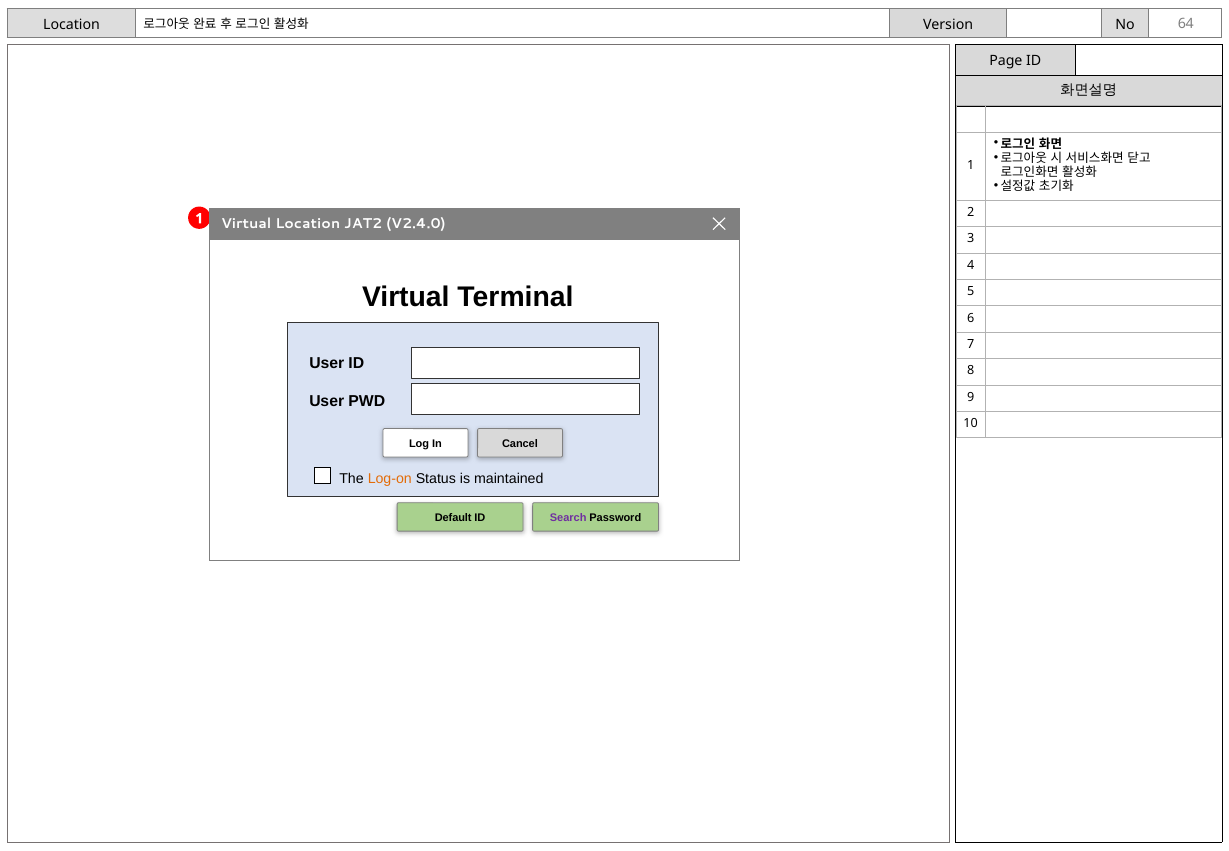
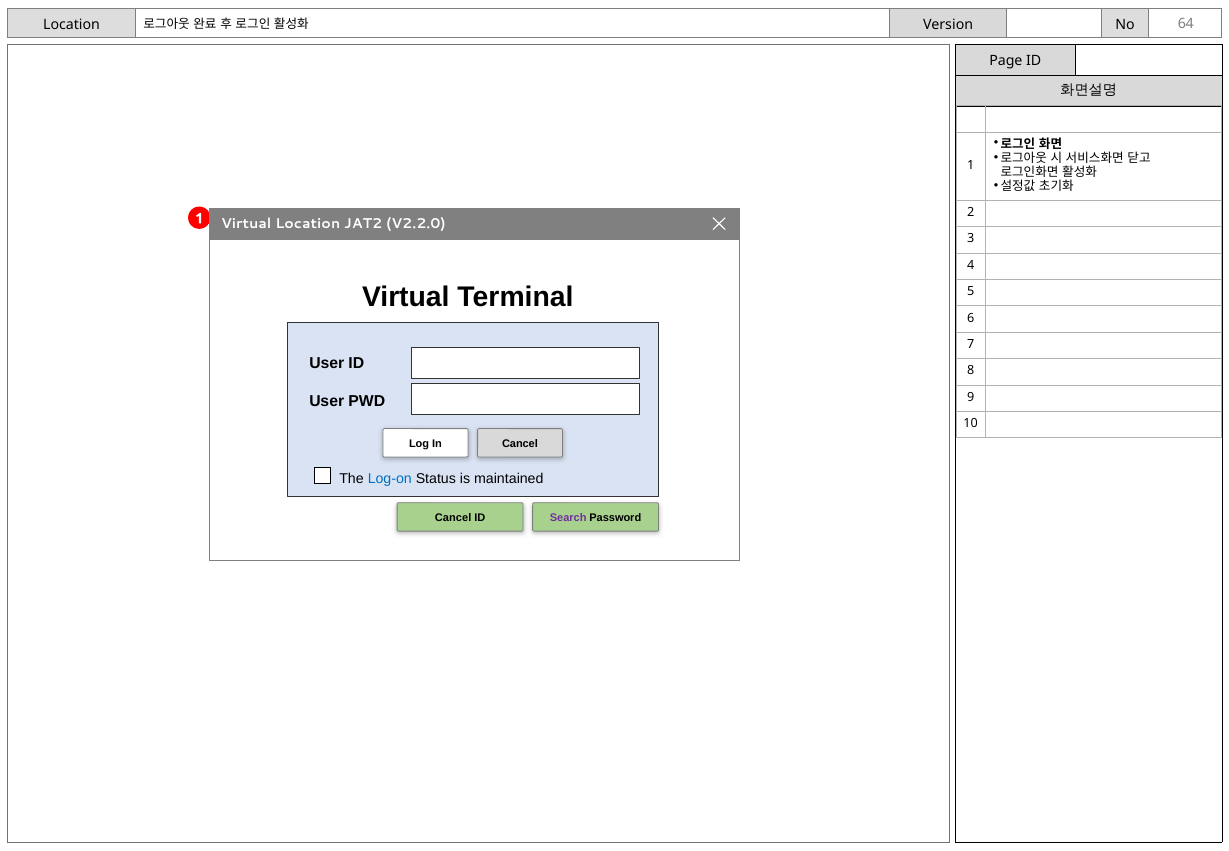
V2.4.0: V2.4.0 -> V2.2.0
Log-on colour: orange -> blue
Default at (453, 518): Default -> Cancel
